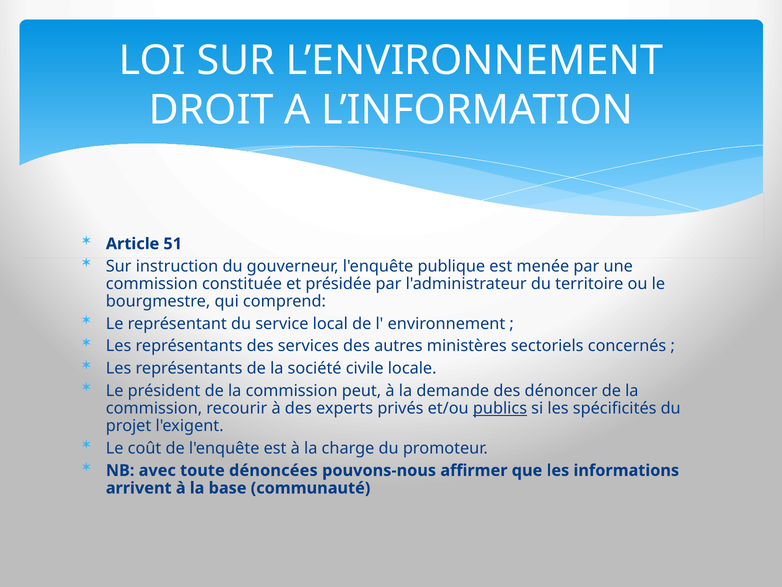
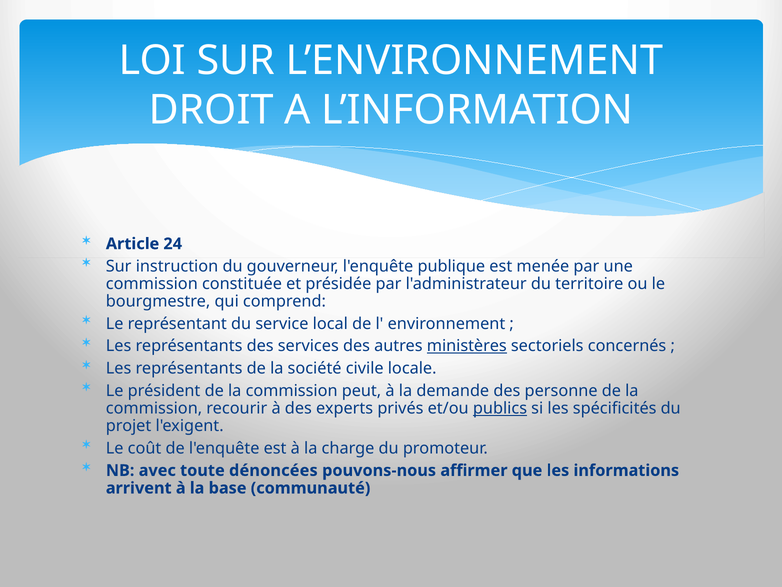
51: 51 -> 24
ministères underline: none -> present
dénoncer: dénoncer -> personne
